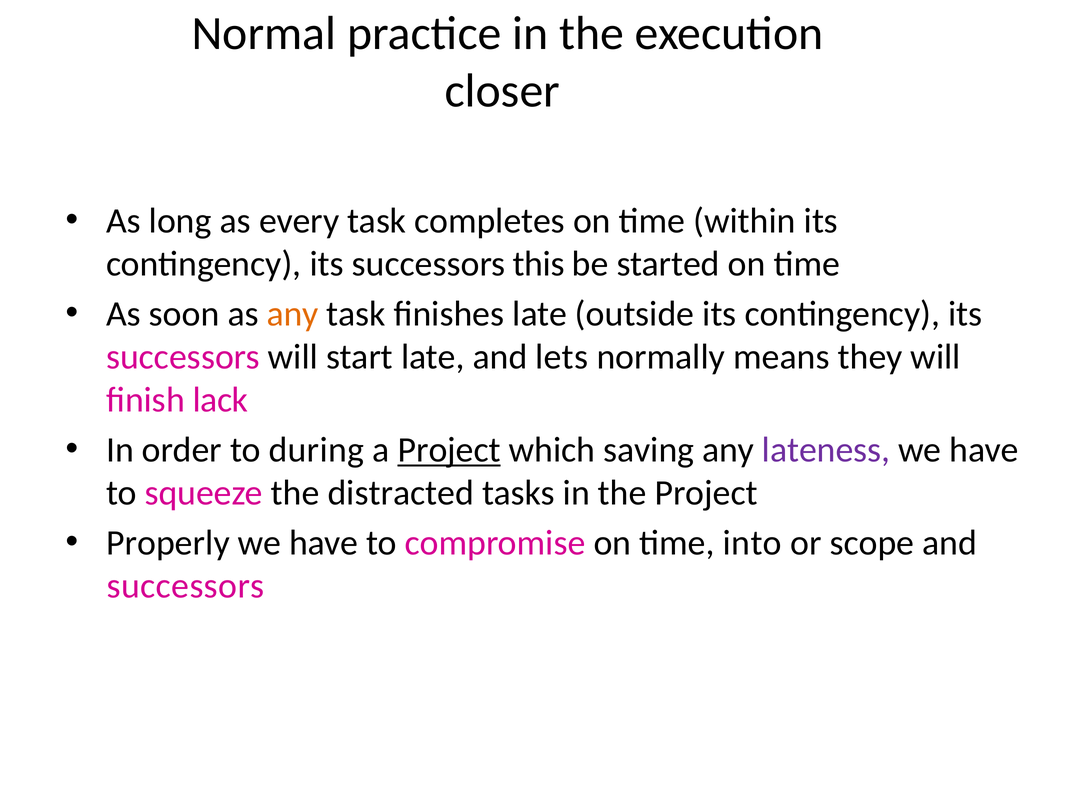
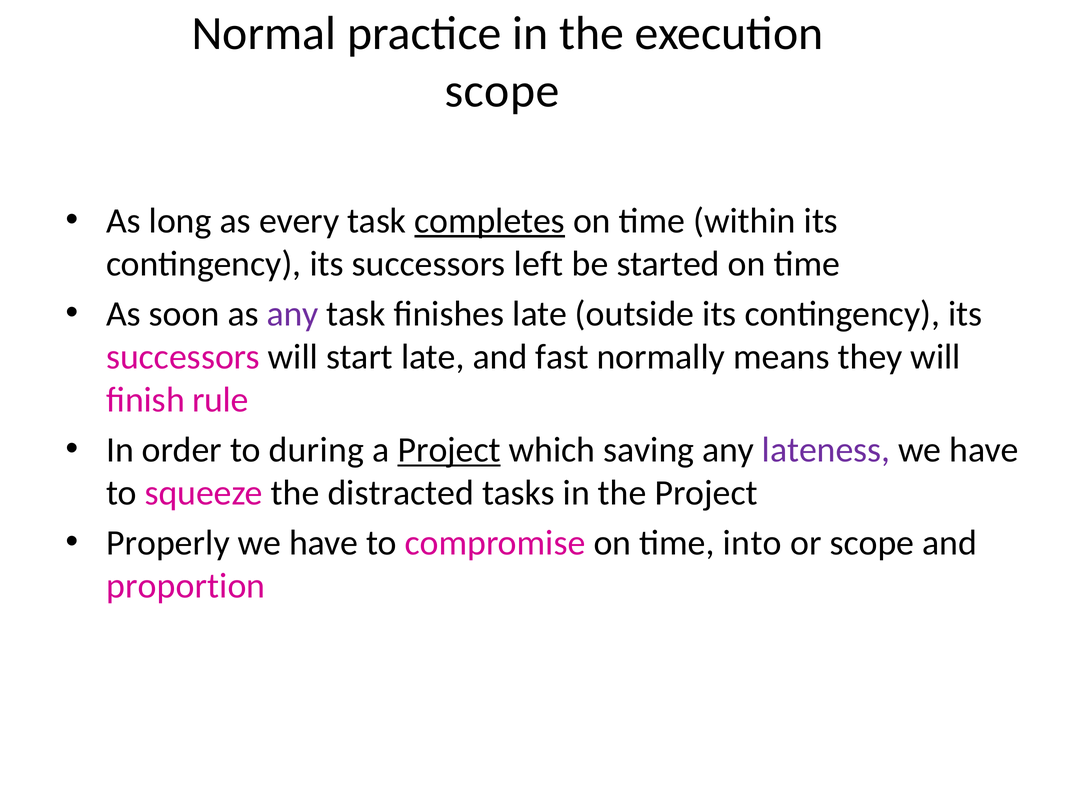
closer at (502, 91): closer -> scope
completes underline: none -> present
this: this -> left
any at (293, 314) colour: orange -> purple
lets: lets -> fast
lack: lack -> rule
successors at (186, 586): successors -> proportion
